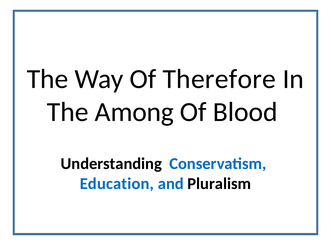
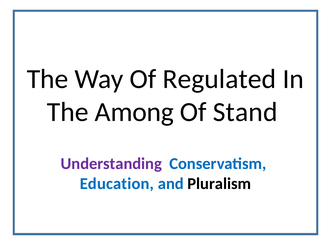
Therefore: Therefore -> Regulated
Blood: Blood -> Stand
Understanding colour: black -> purple
